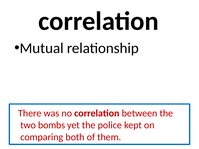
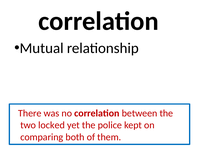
bombs: bombs -> locked
